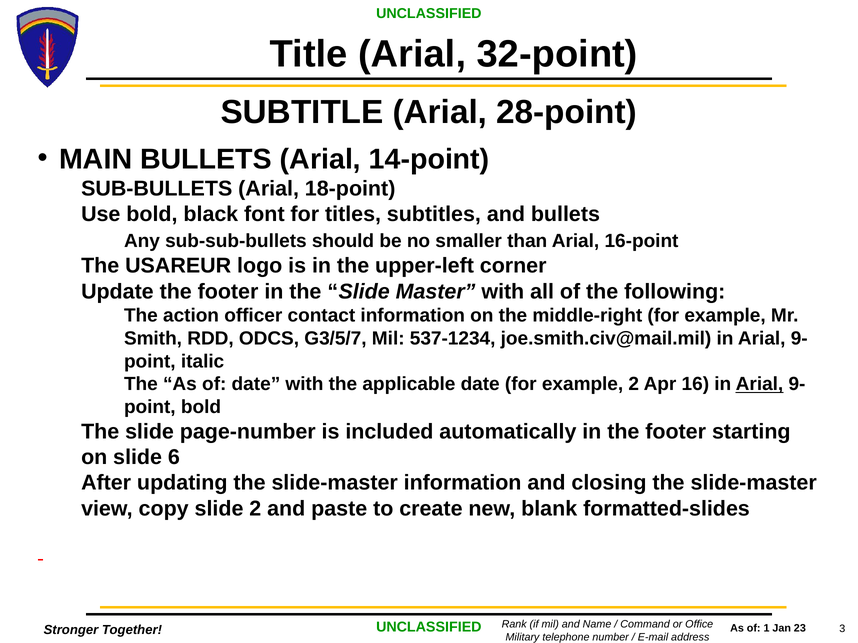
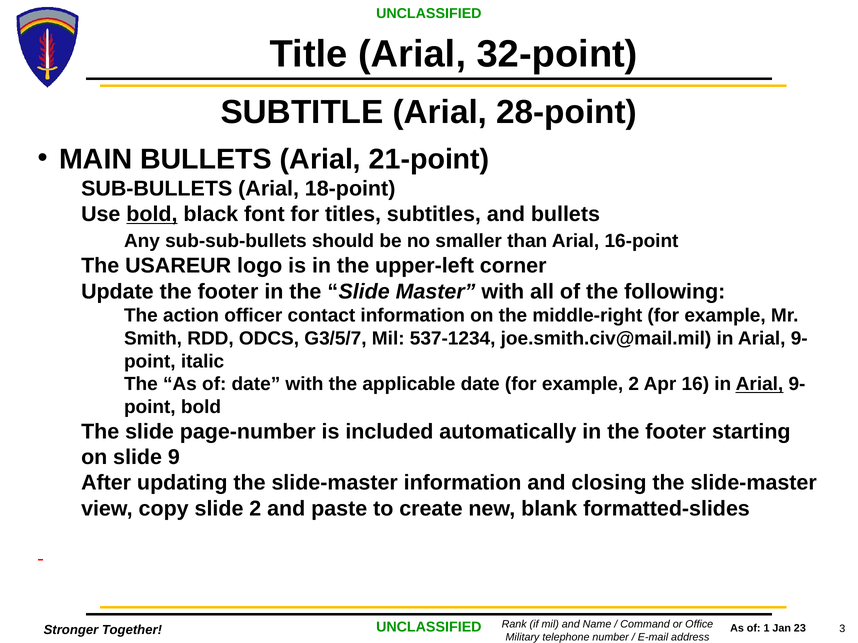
14-point: 14-point -> 21-point
bold at (152, 214) underline: none -> present
6: 6 -> 9
